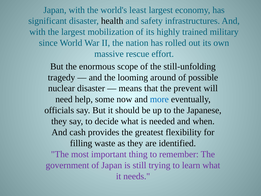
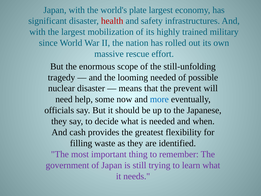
least: least -> plate
health colour: black -> red
looming around: around -> needed
